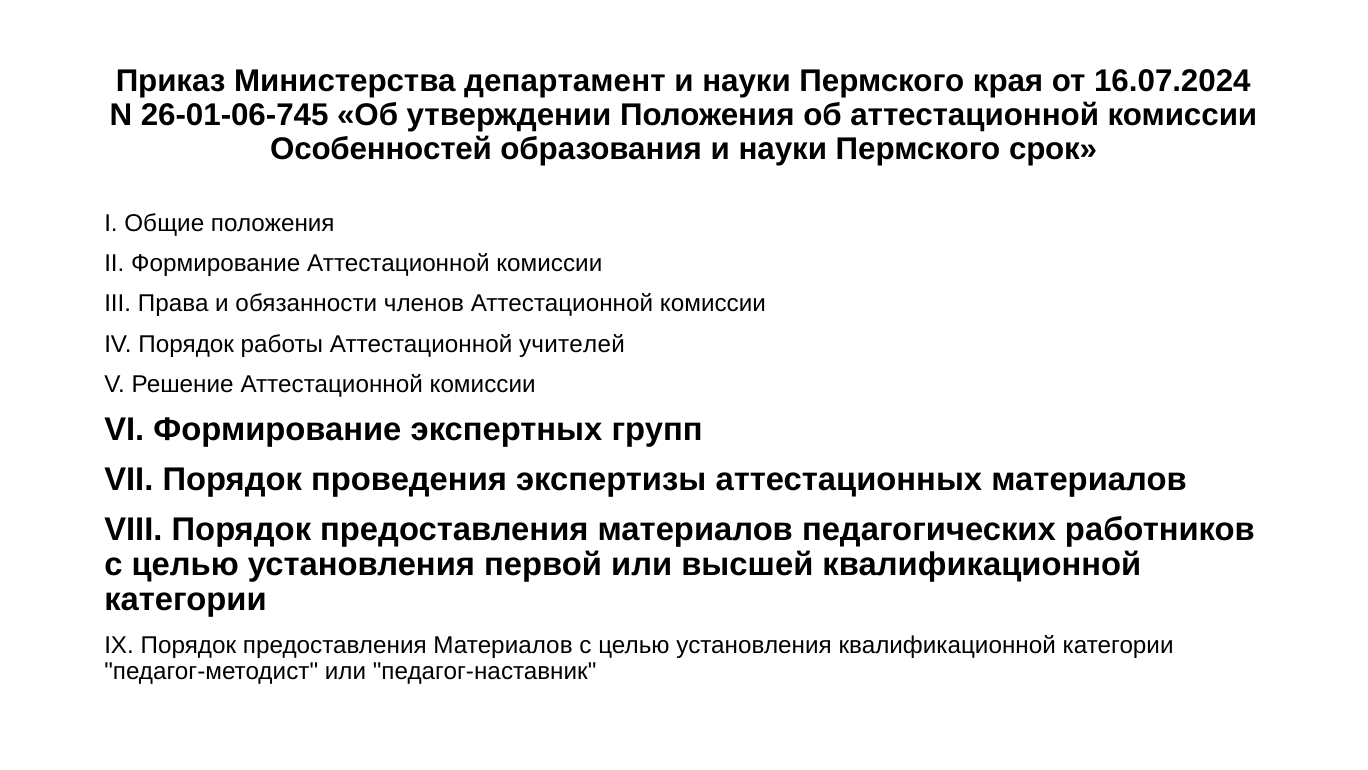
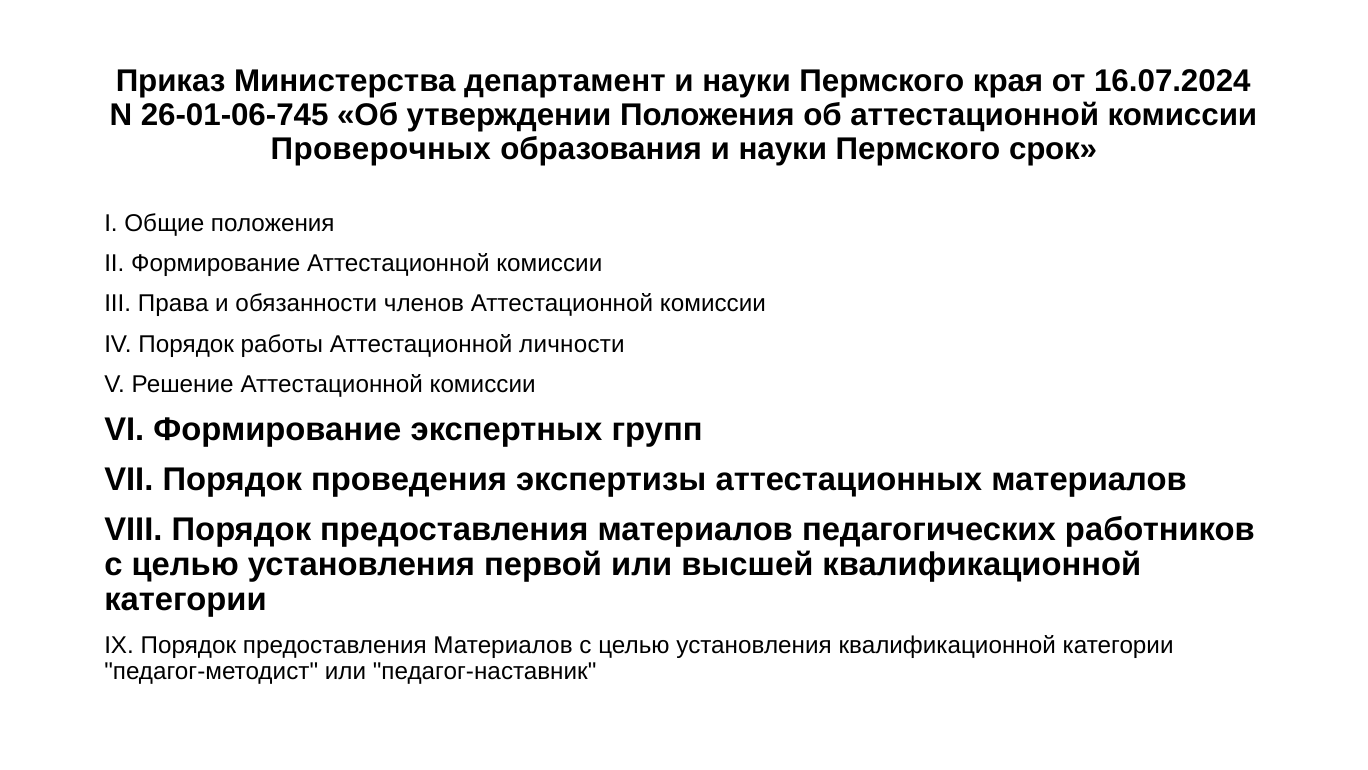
Особенностей: Особенностей -> Проверочных
учителей: учителей -> личности
